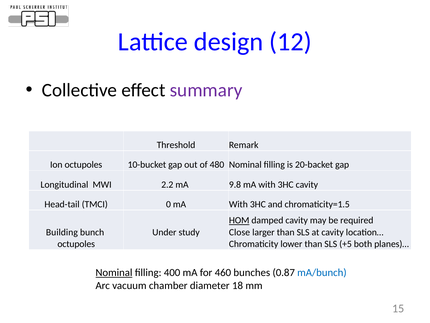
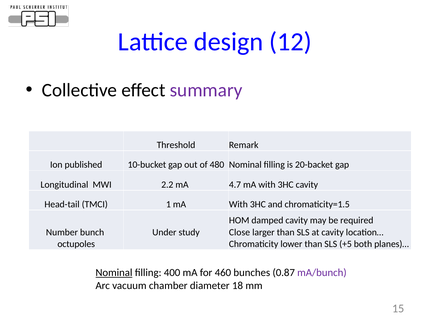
Ion octupoles: octupoles -> published
9.8: 9.8 -> 4.7
0: 0 -> 1
HOM underline: present -> none
Building: Building -> Number
mA/bunch colour: blue -> purple
